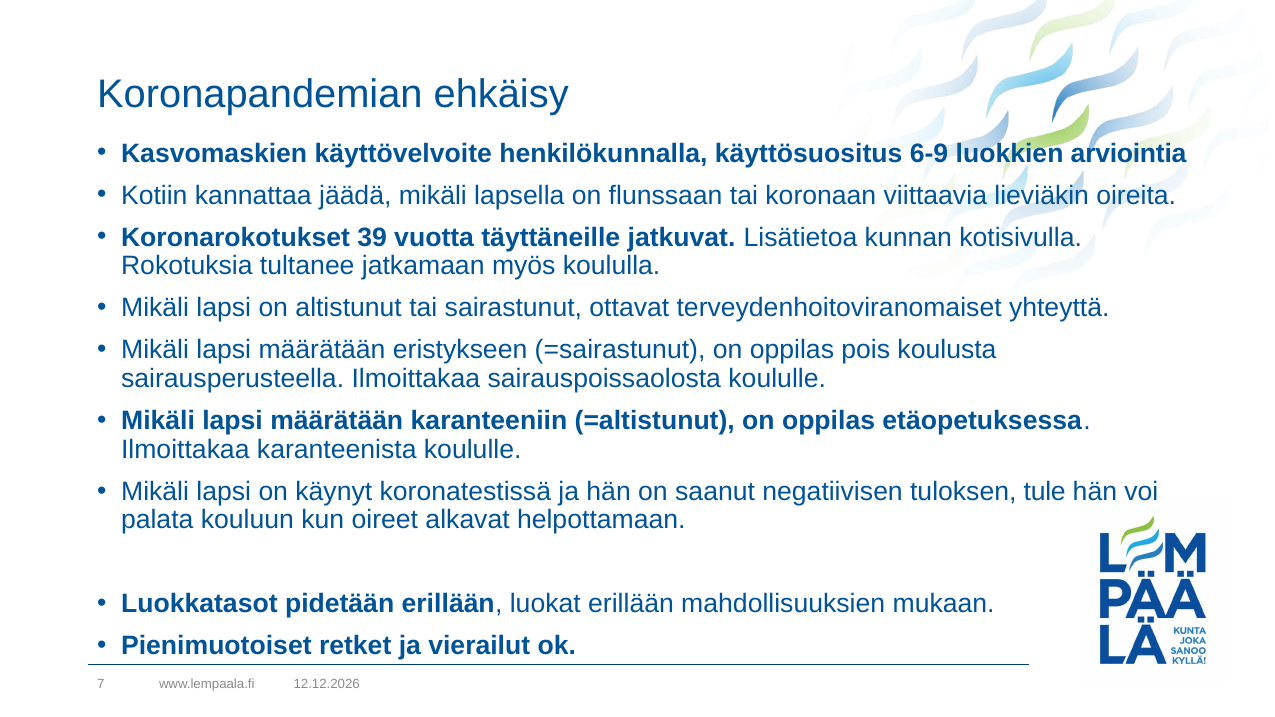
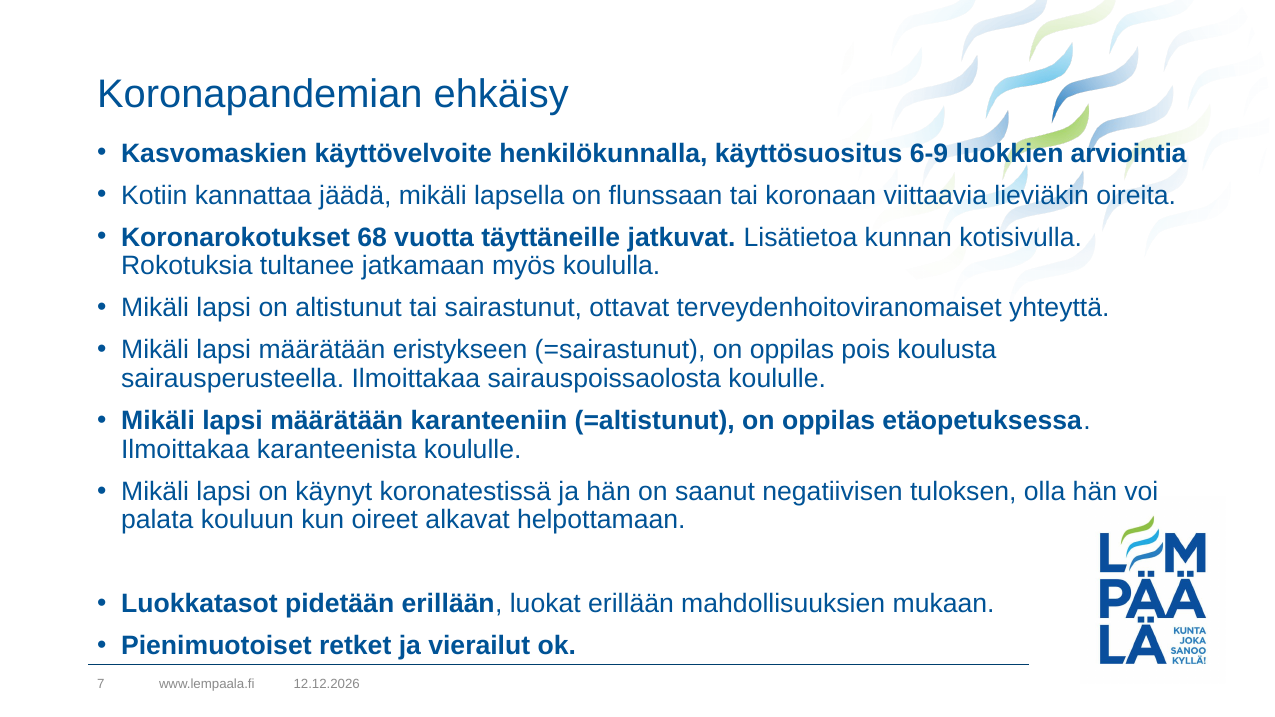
39: 39 -> 68
tule: tule -> olla
